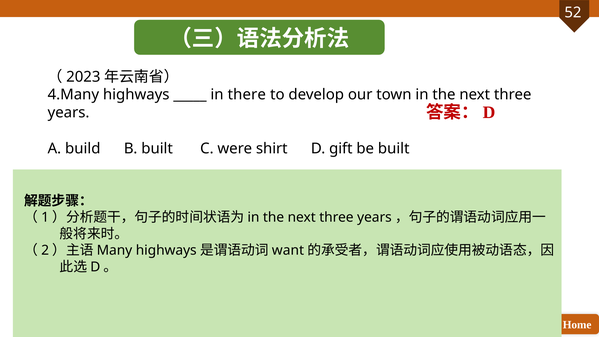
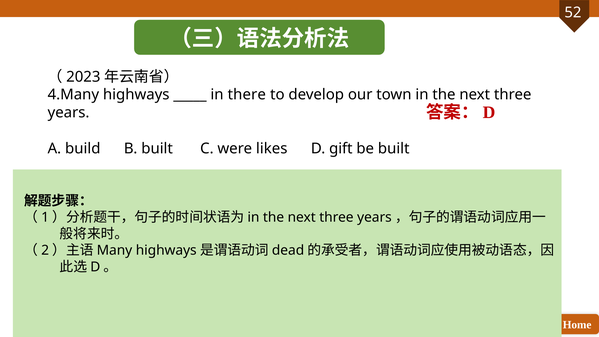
shirt: shirt -> likes
want: want -> dead
